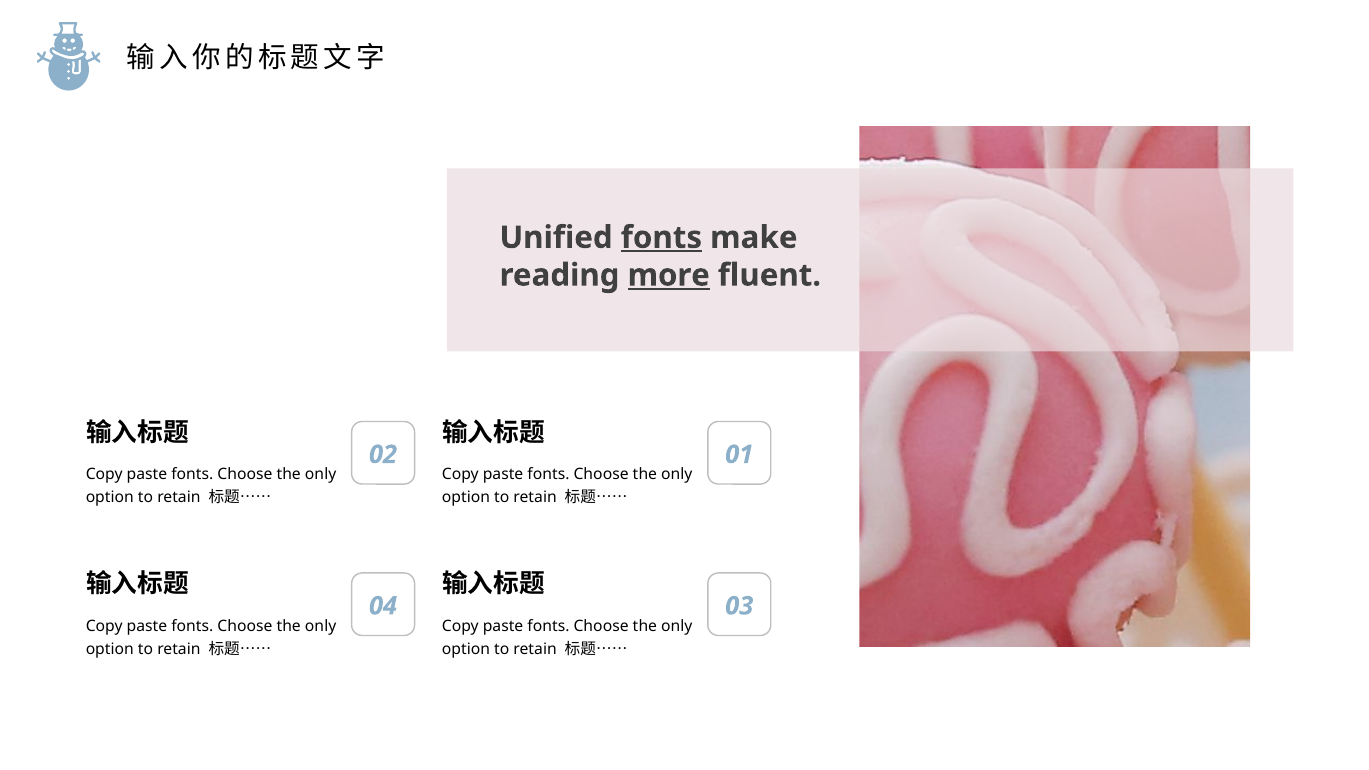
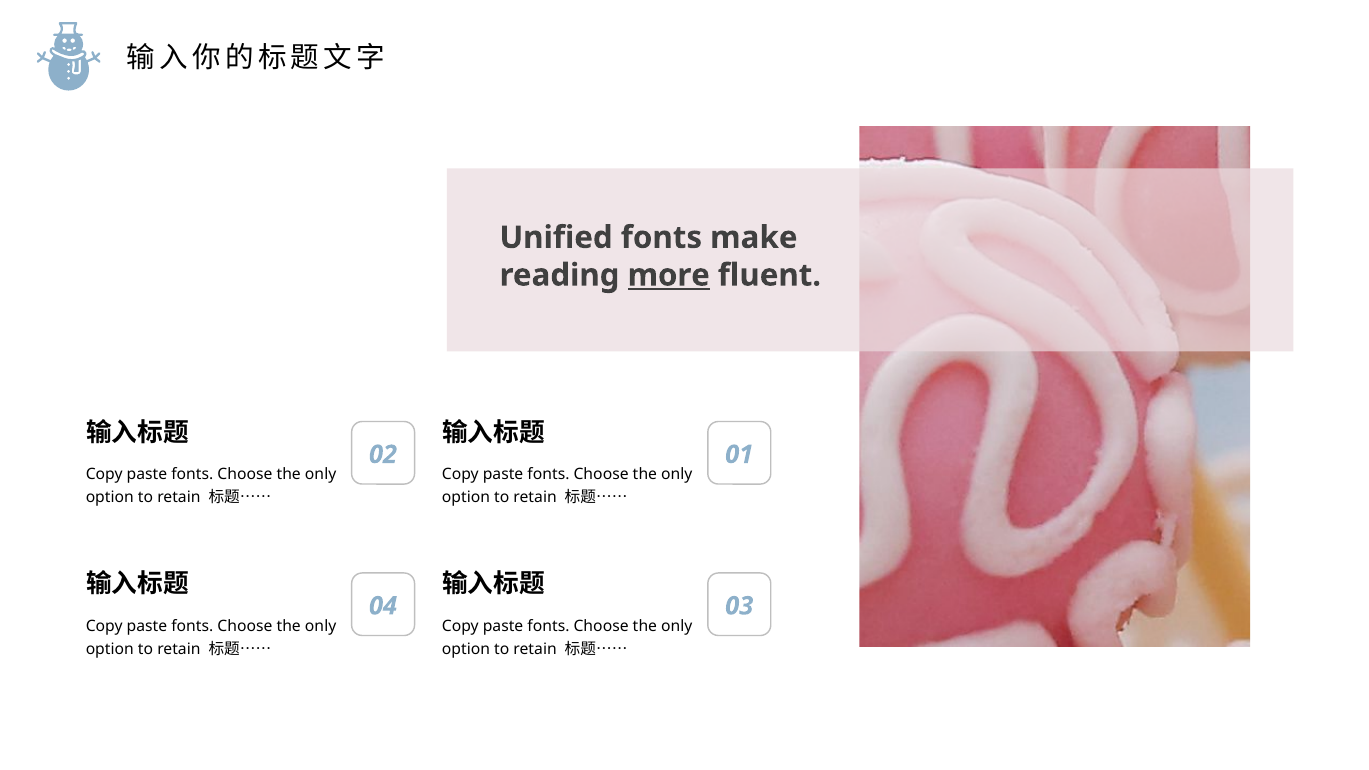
fonts at (661, 238) underline: present -> none
